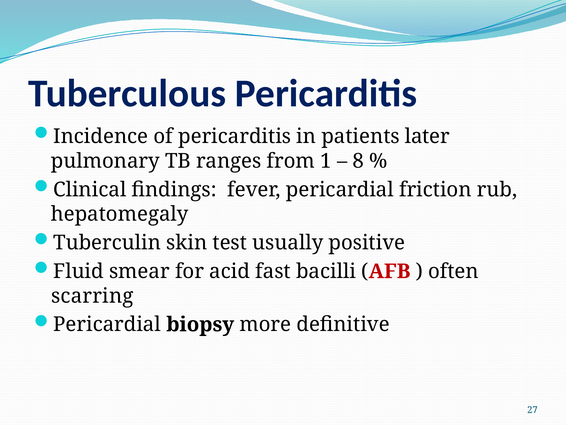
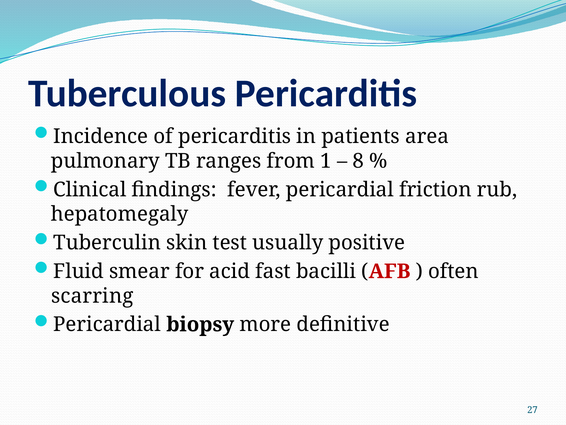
later: later -> area
